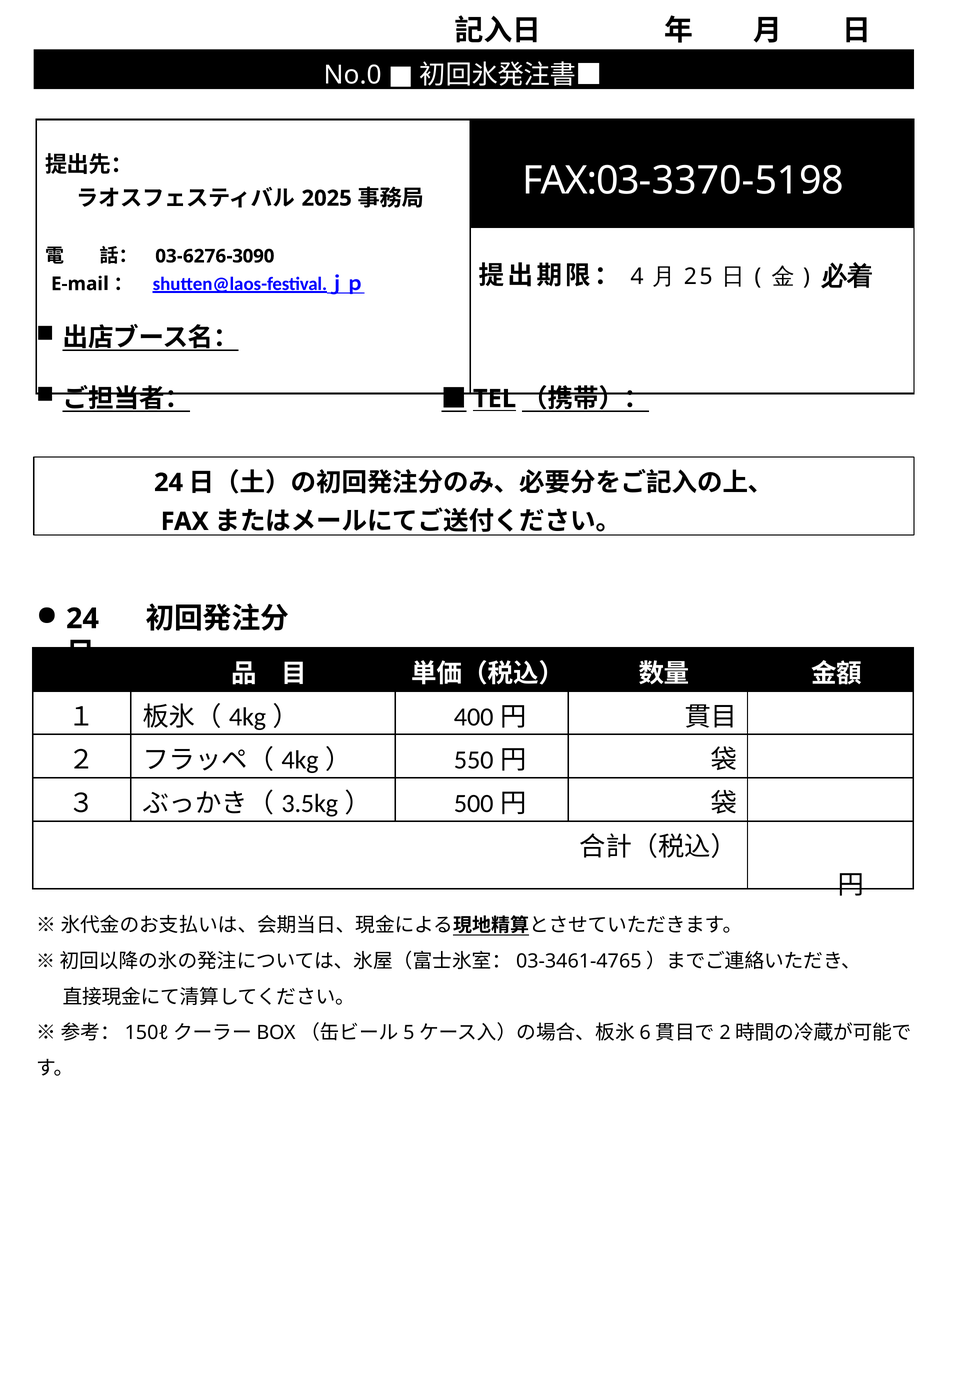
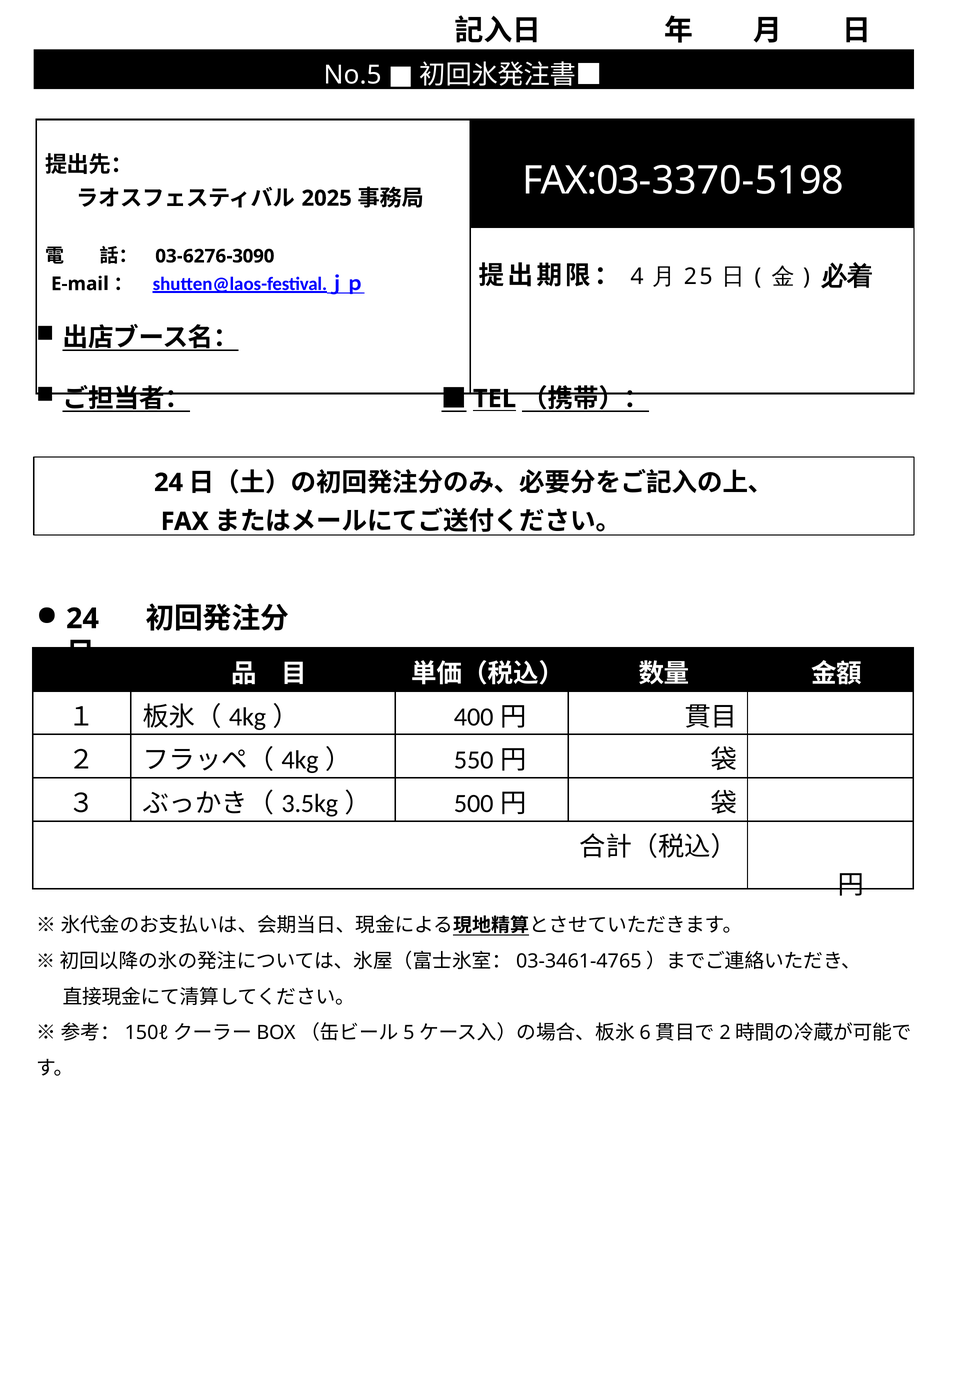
No.0: No.0 -> No.5
